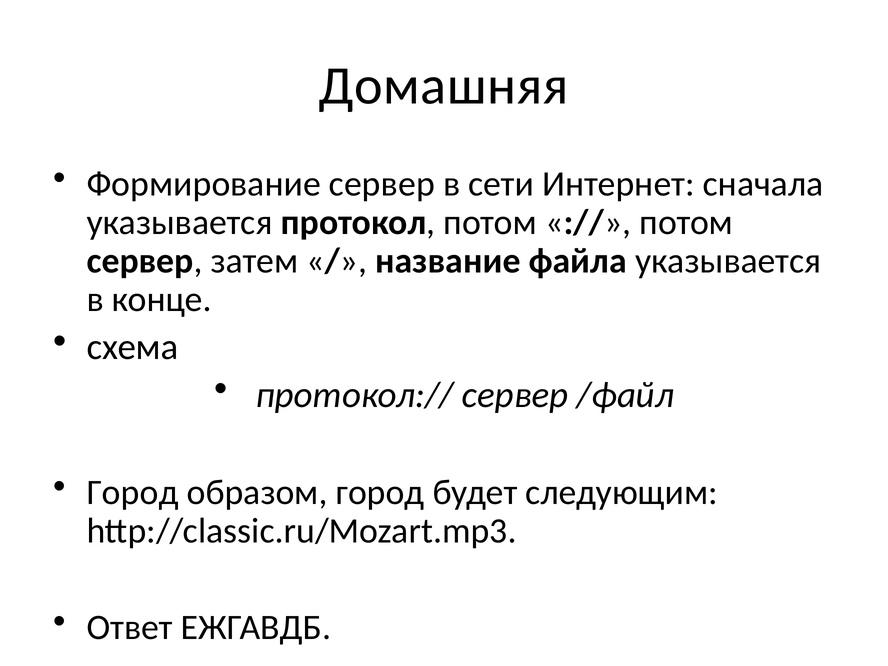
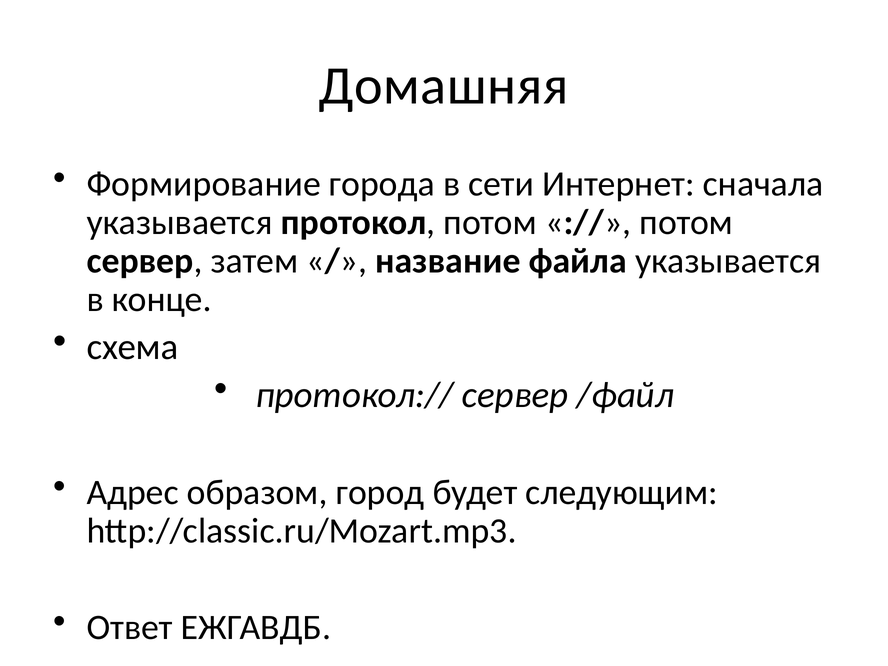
Формирование сервер: сервер -> города
Город at (133, 492): Город -> Адрес
